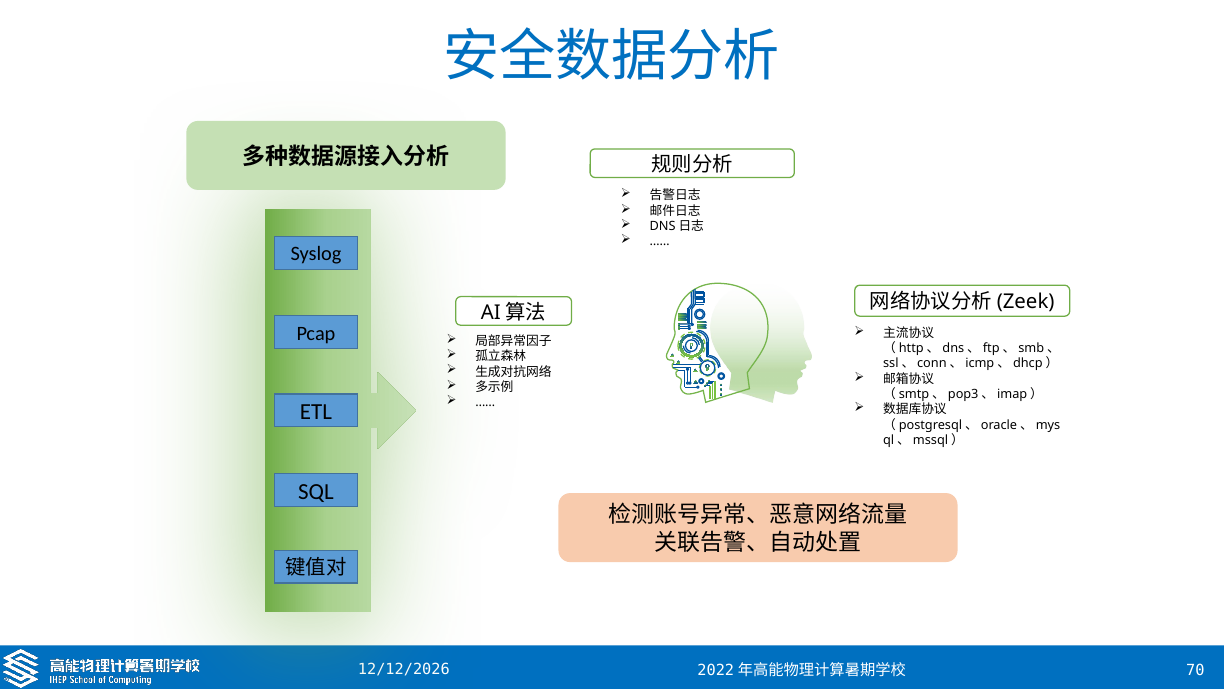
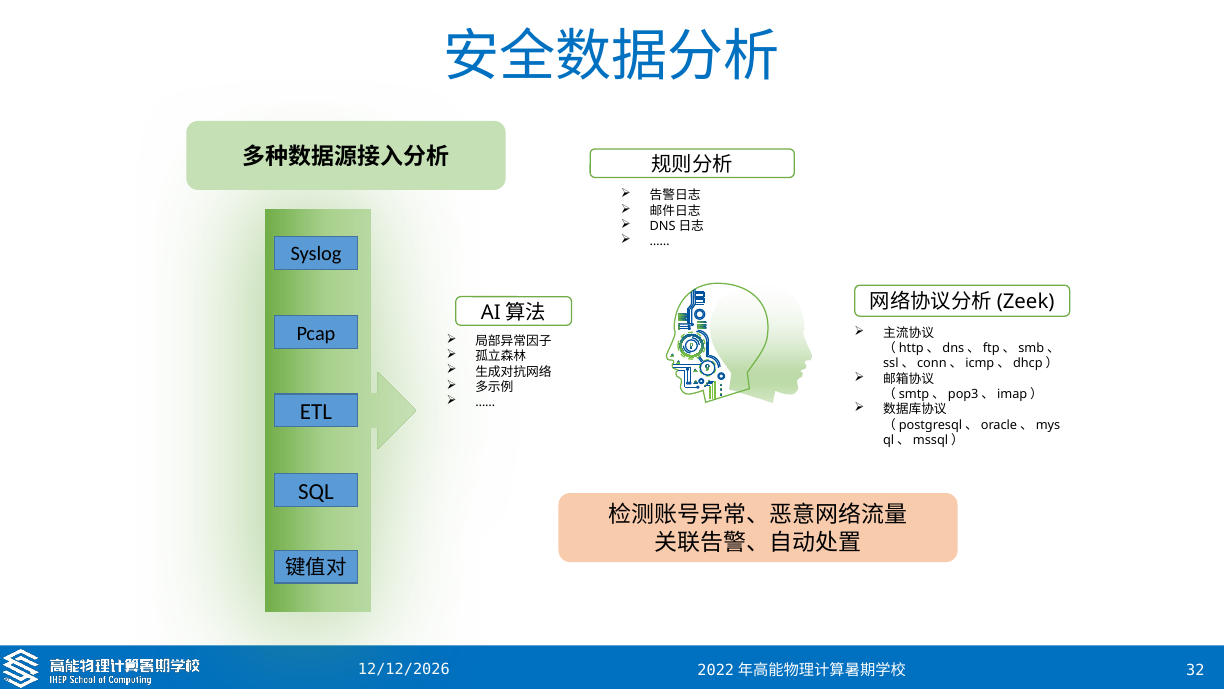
70: 70 -> 32
